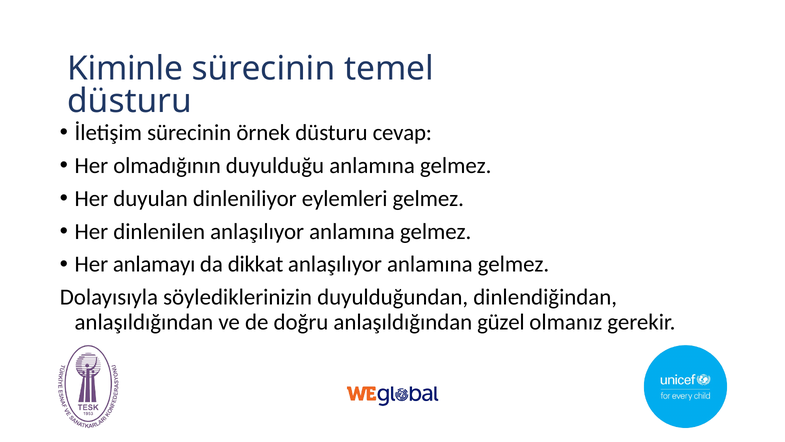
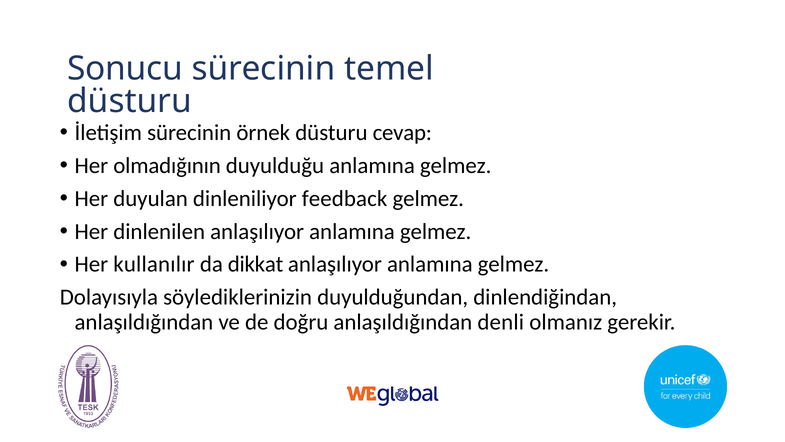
Kiminle: Kiminle -> Sonucu
eylemleri: eylemleri -> feedback
anlamayı: anlamayı -> kullanılır
güzel: güzel -> denli
